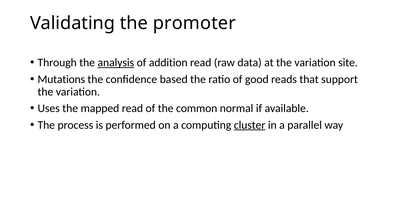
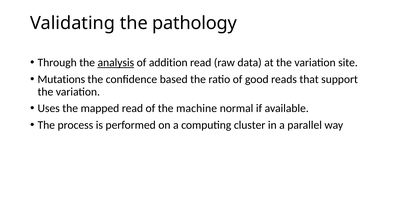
promoter: promoter -> pathology
common: common -> machine
cluster underline: present -> none
